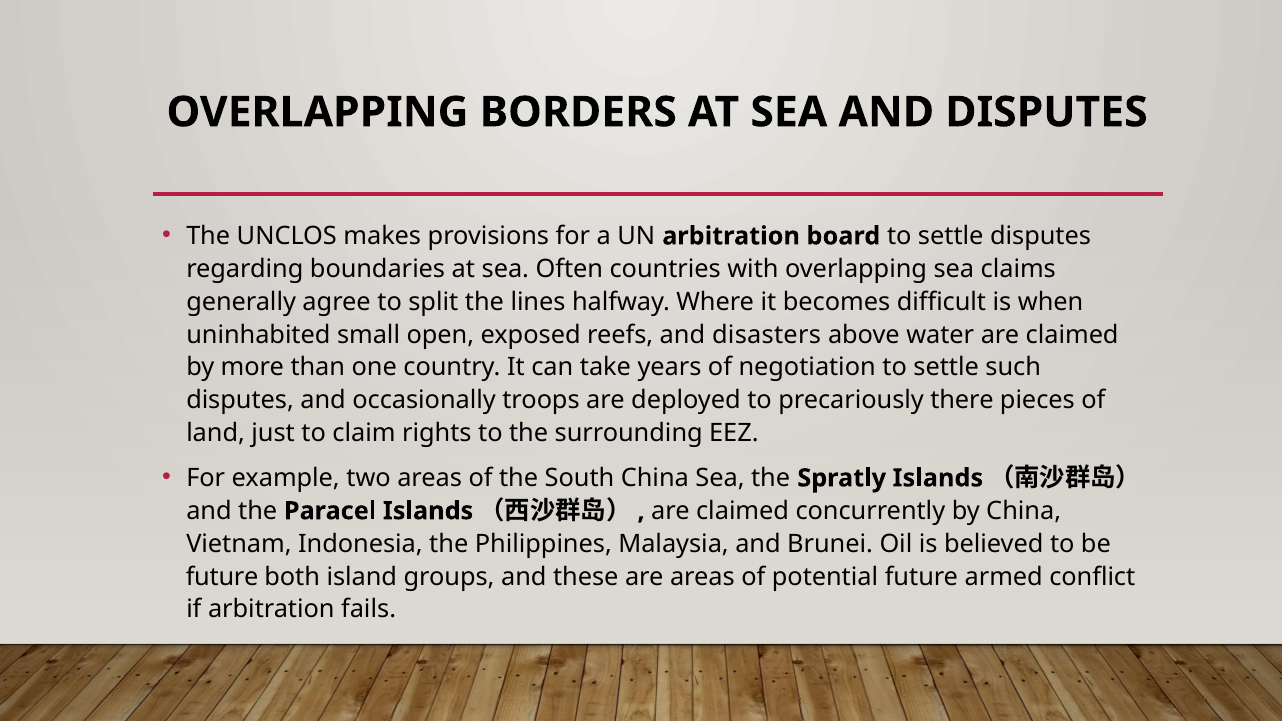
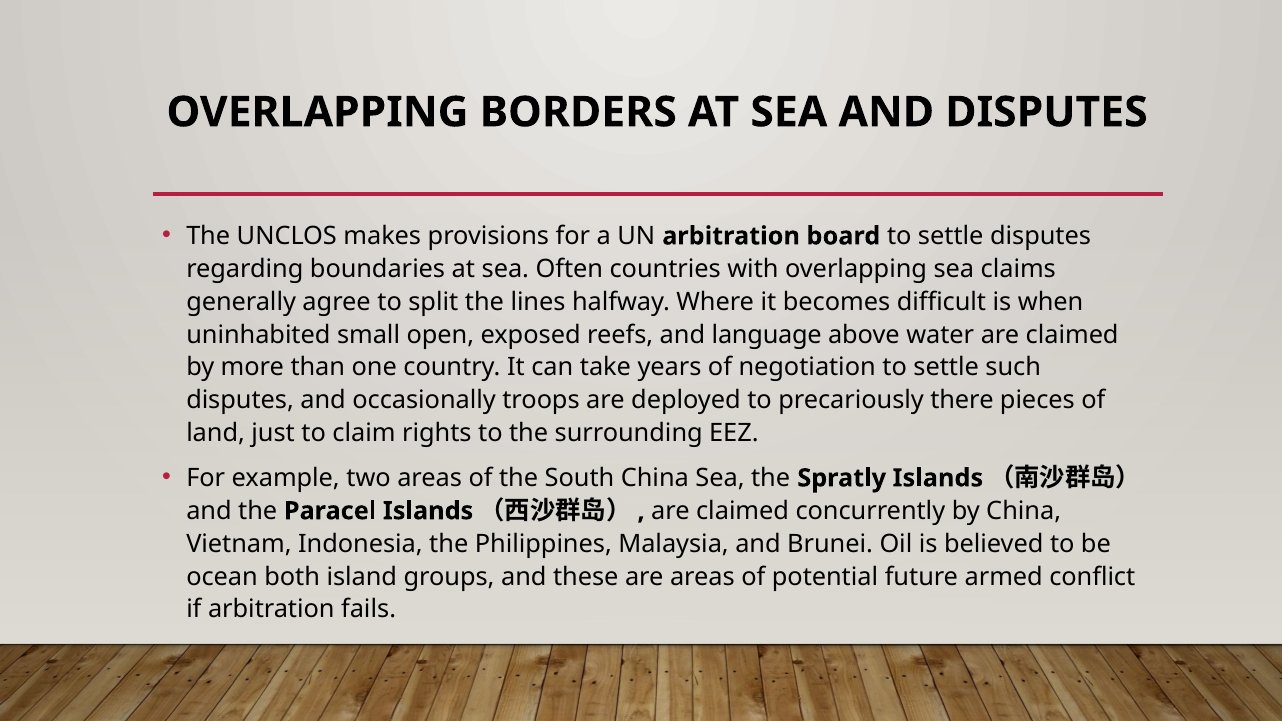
disasters: disasters -> language
future at (222, 577): future -> ocean
